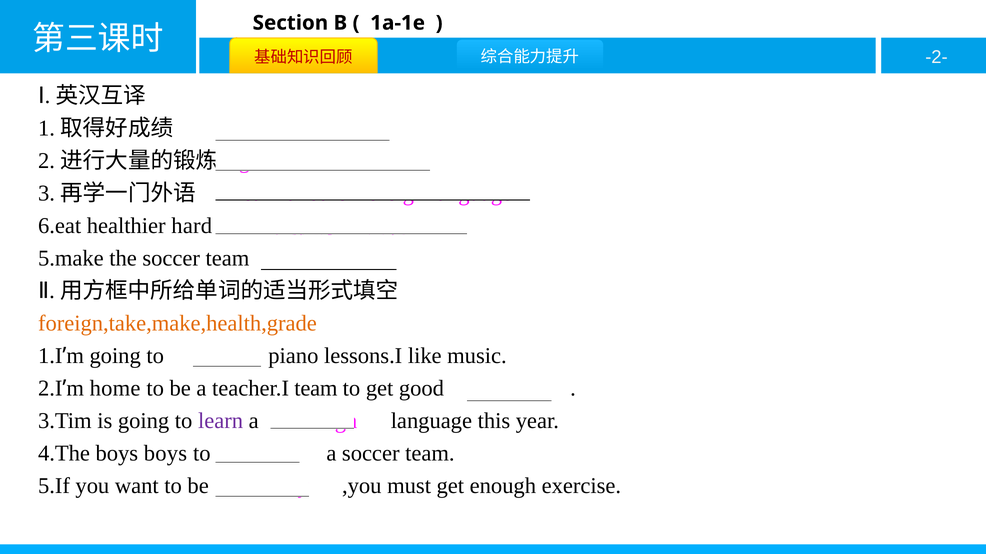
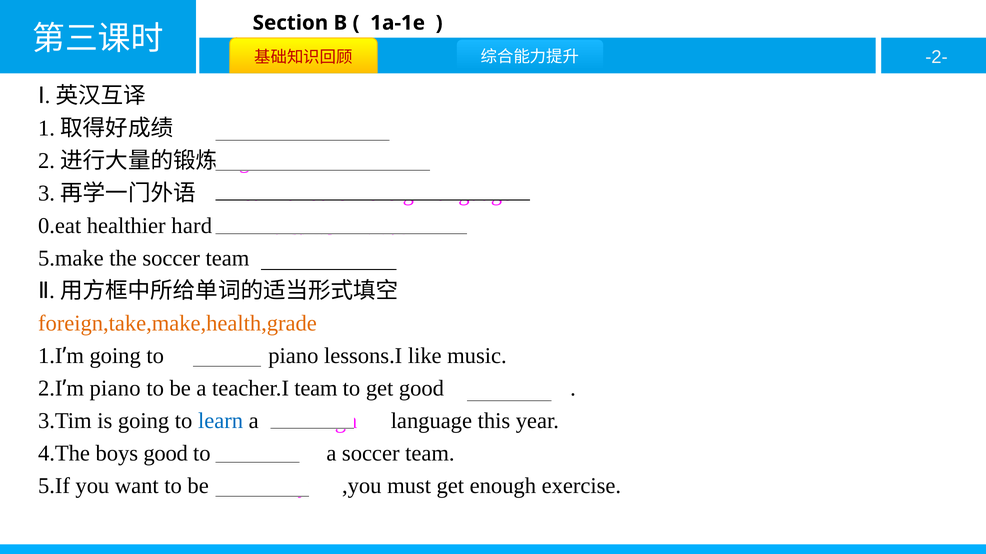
6.eat: 6.eat -> 0.eat
home at (115, 389): home -> piano
learn at (221, 421) colour: purple -> blue
boys boys: boys -> good
